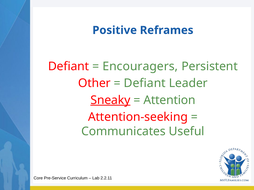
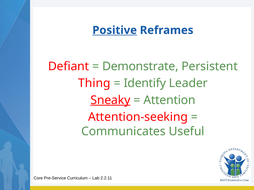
Positive underline: none -> present
Encouragers: Encouragers -> Demonstrate
Other: Other -> Thing
Defiant at (145, 83): Defiant -> Identify
